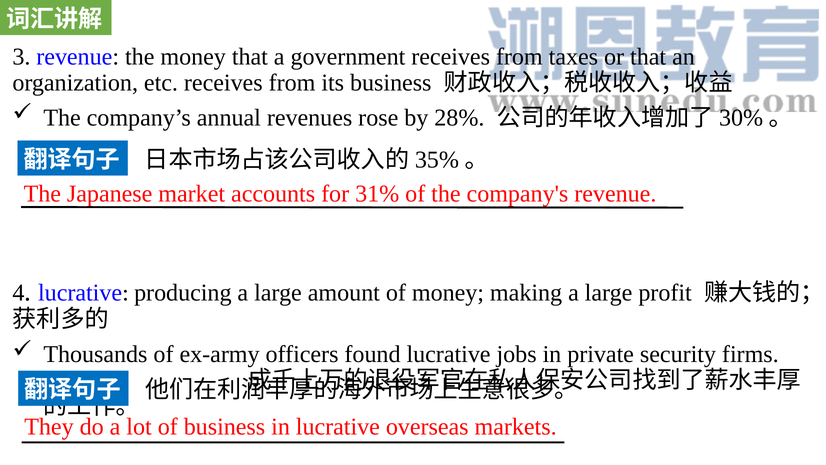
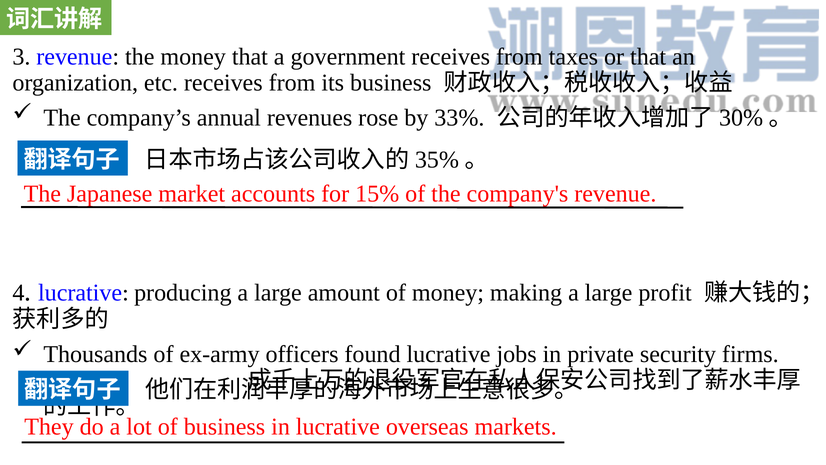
28%: 28% -> 33%
31%: 31% -> 15%
